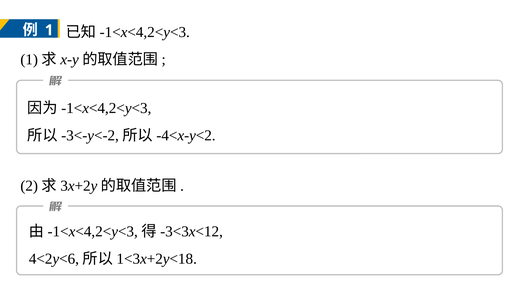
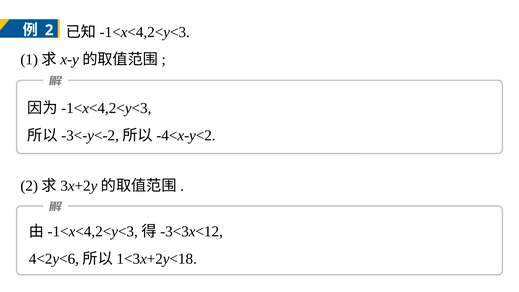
1 at (49, 30): 1 -> 2
